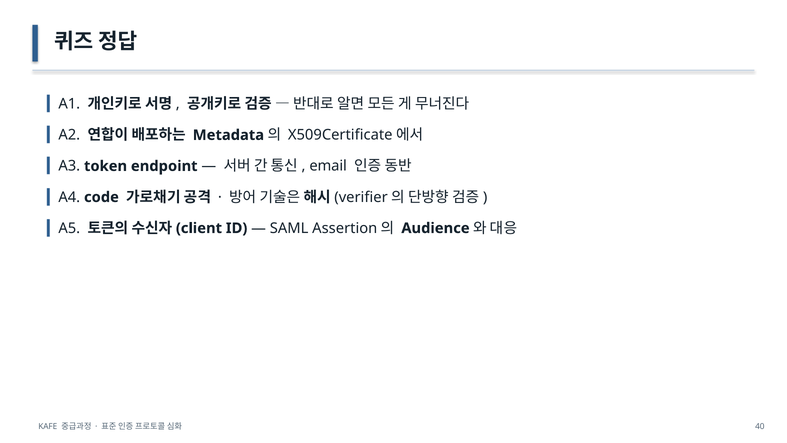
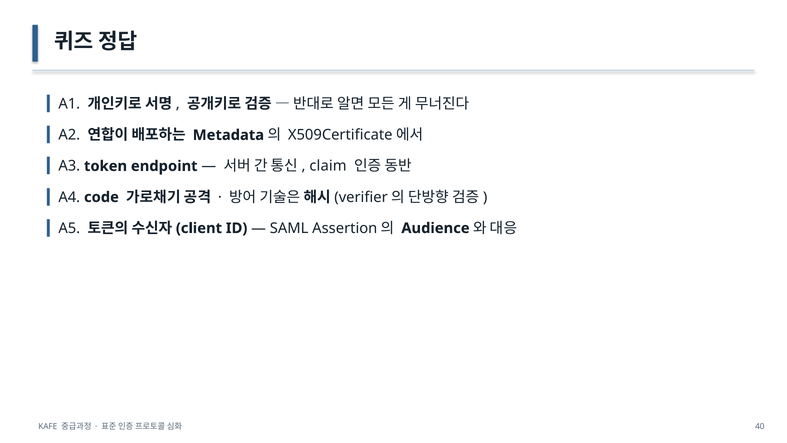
email: email -> claim
